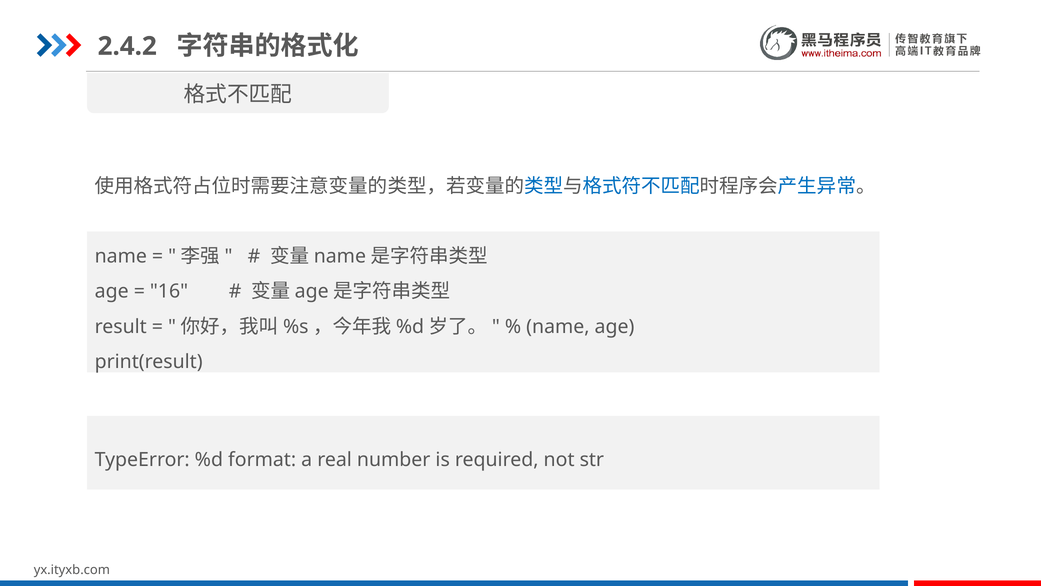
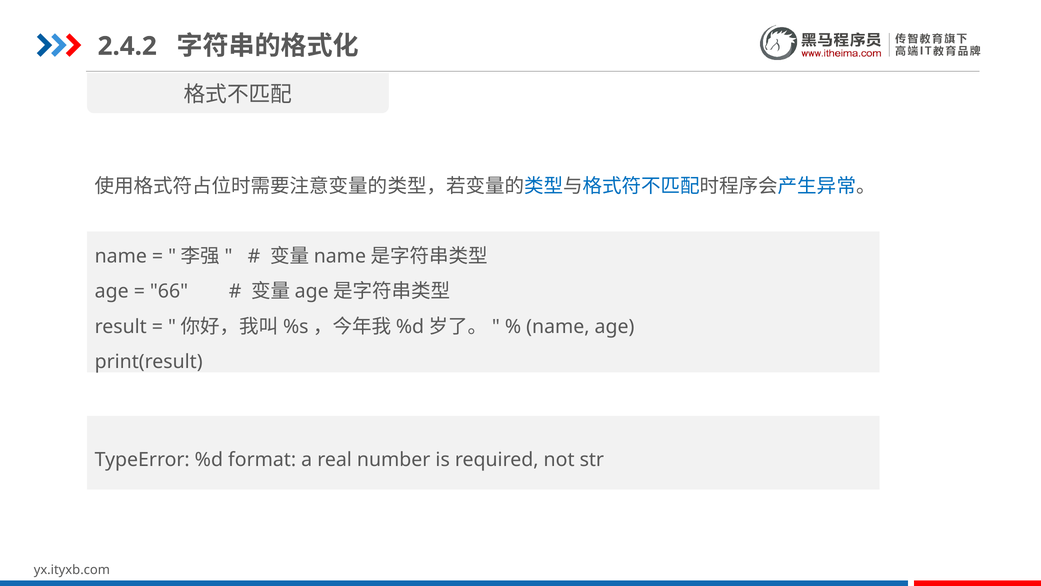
16: 16 -> 66
